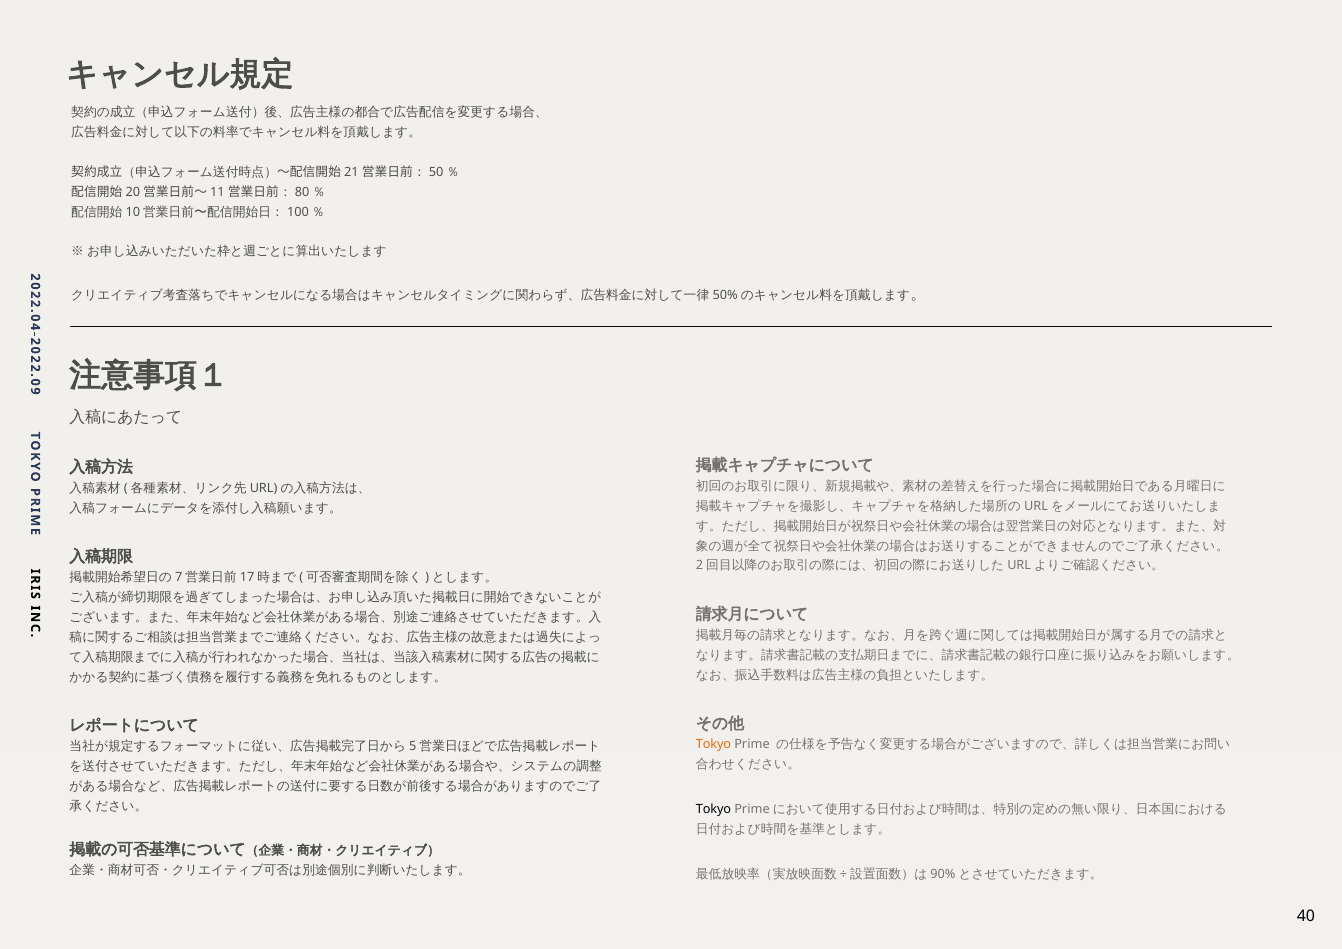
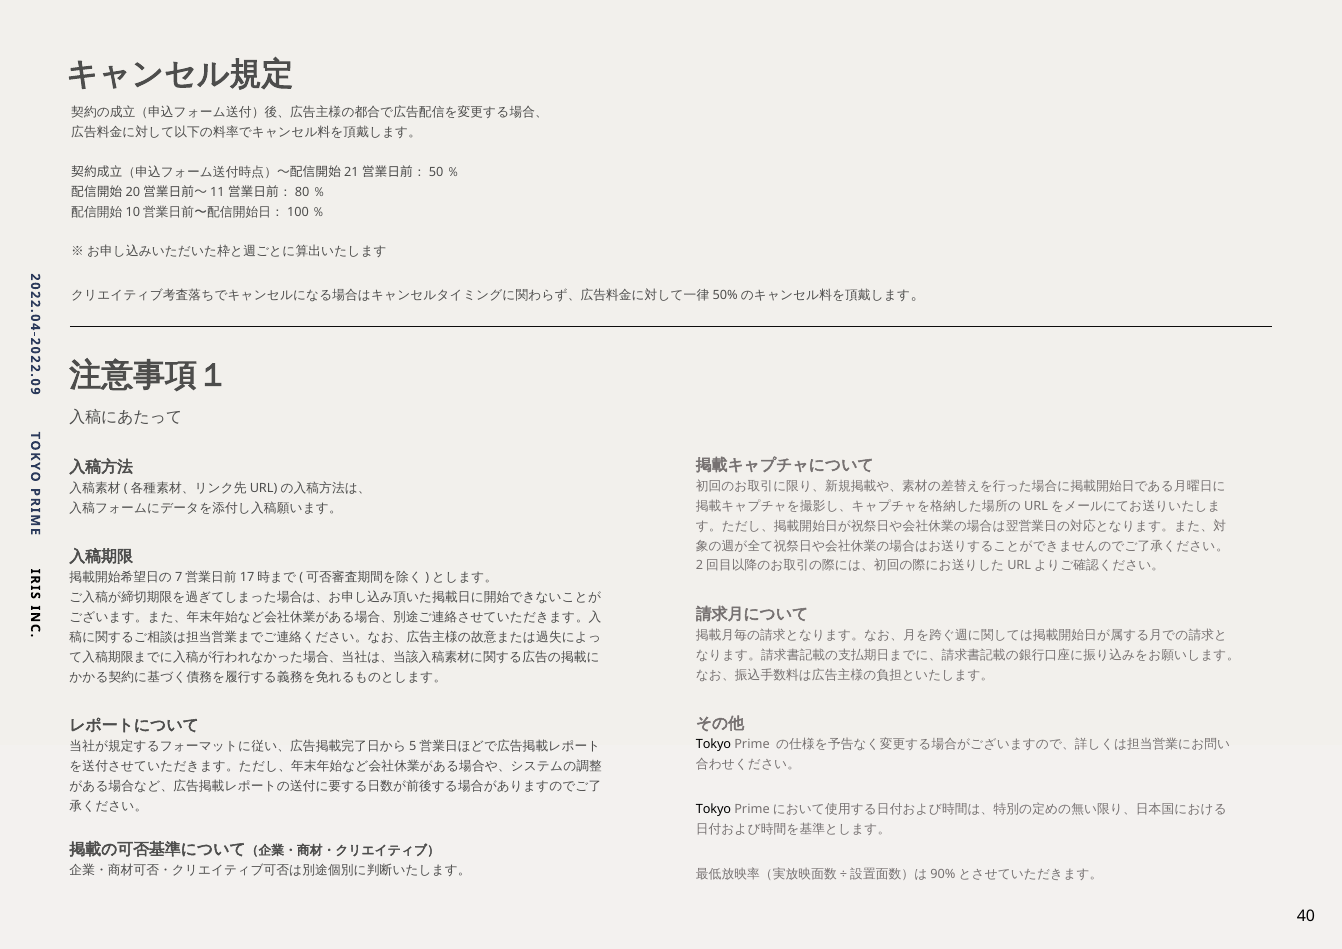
Tokyo at (713, 745) colour: orange -> black
